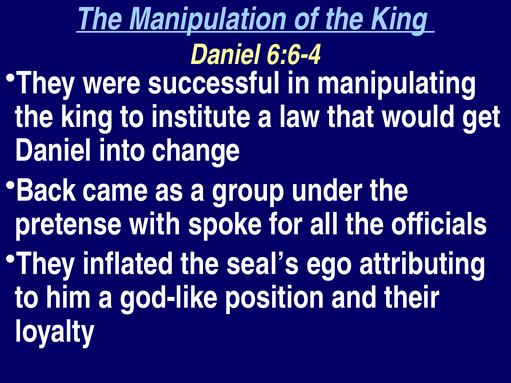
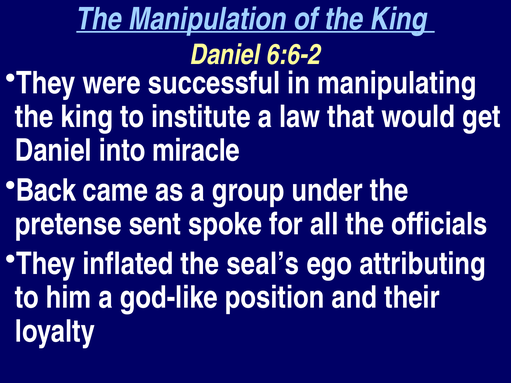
6:6-4: 6:6-4 -> 6:6-2
change: change -> miracle
with: with -> sent
